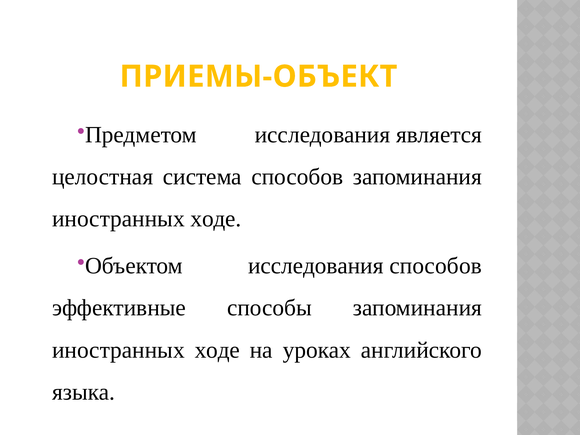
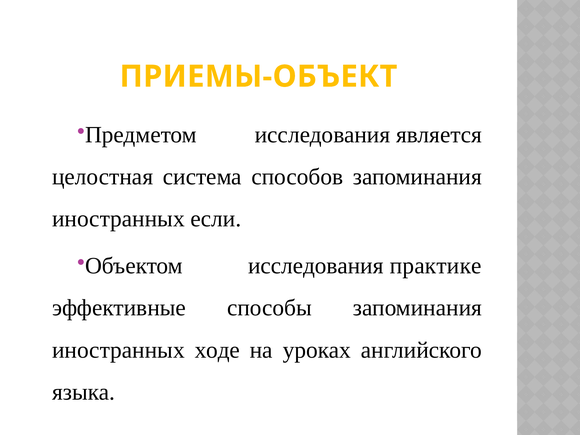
ходе at (216, 219): ходе -> если
исследования способов: способов -> практике
